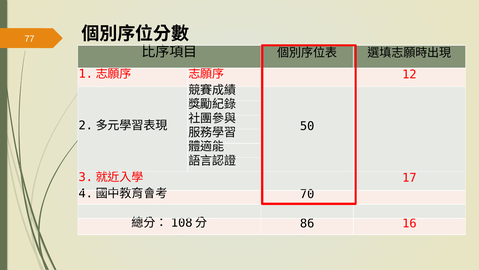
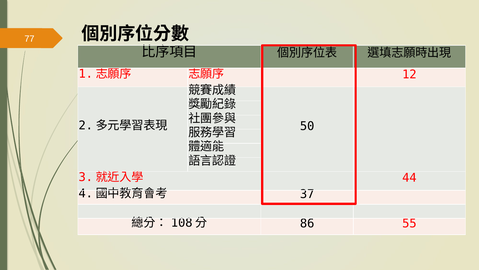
17: 17 -> 44
70: 70 -> 37
16: 16 -> 55
